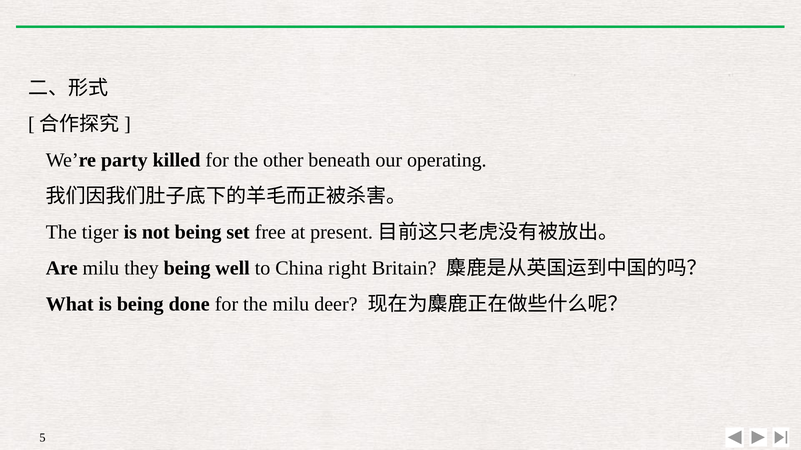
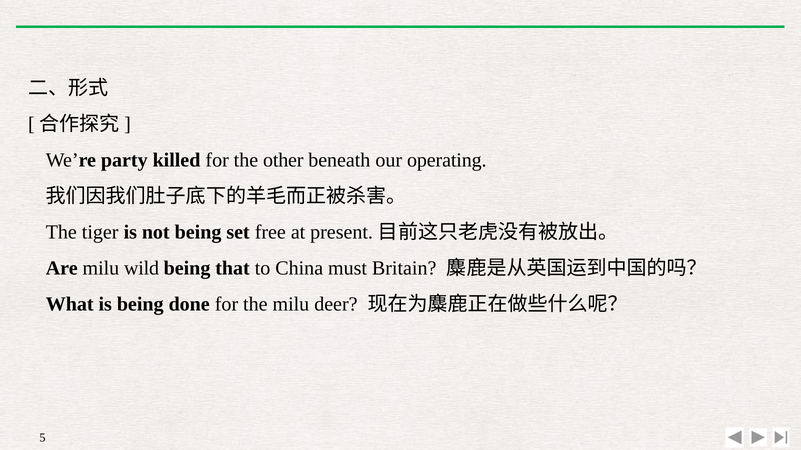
they: they -> wild
well: well -> that
right: right -> must
